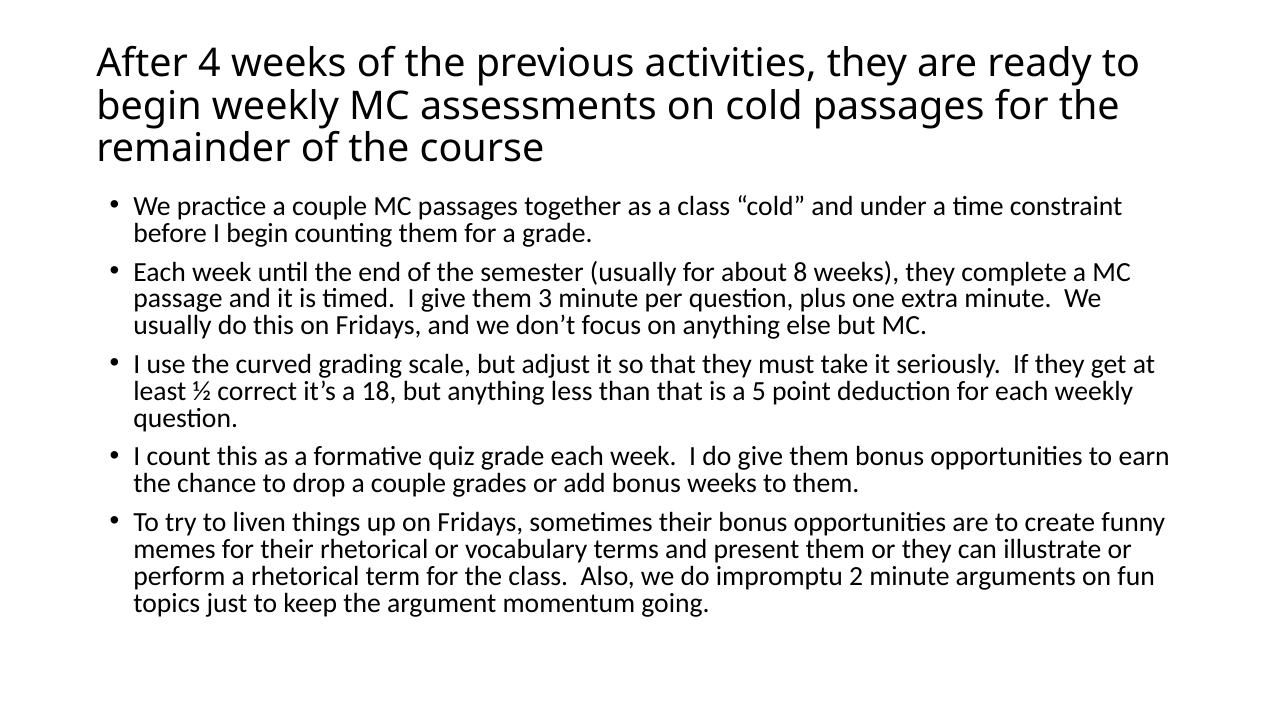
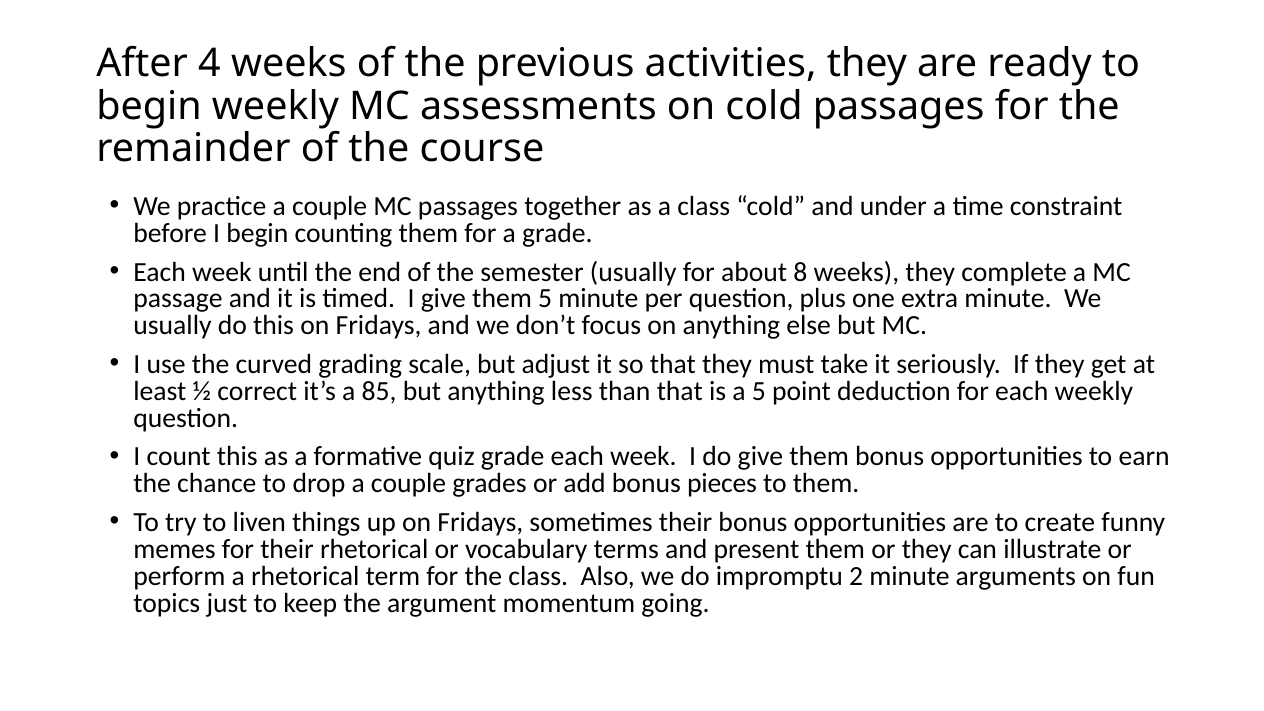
them 3: 3 -> 5
18: 18 -> 85
bonus weeks: weeks -> pieces
